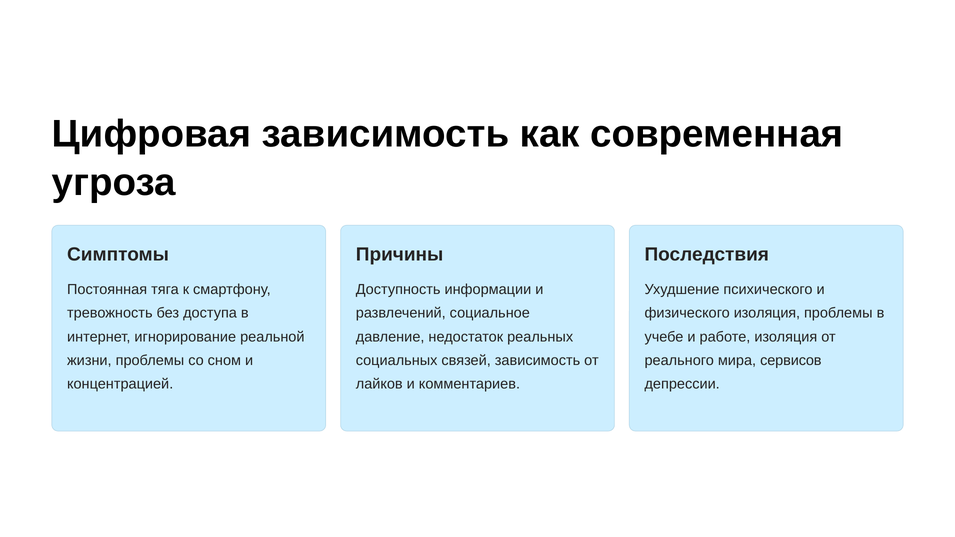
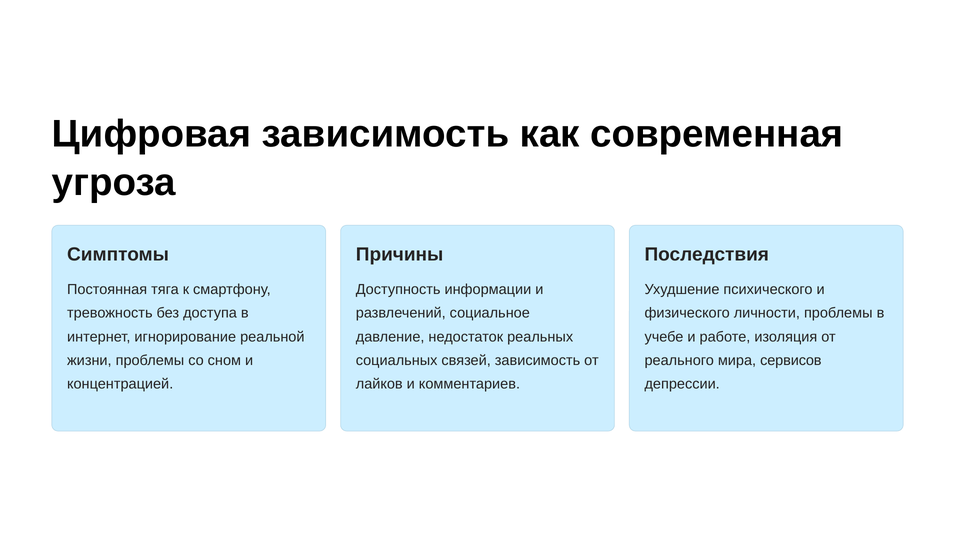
физического изоляция: изоляция -> личности
